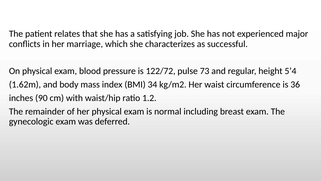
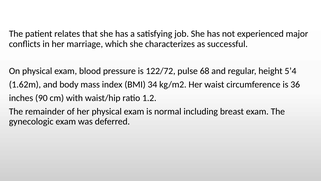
73: 73 -> 68
